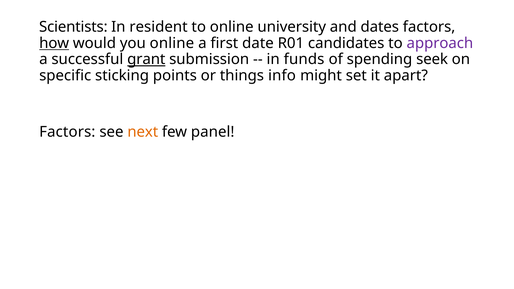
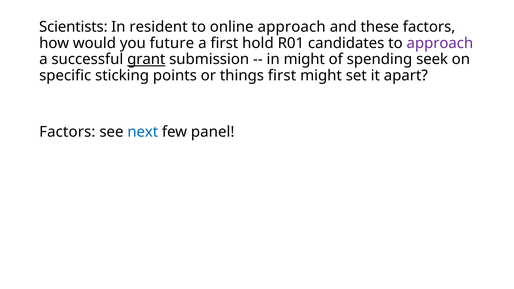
online university: university -> approach
dates: dates -> these
how underline: present -> none
you online: online -> future
date: date -> hold
in funds: funds -> might
things info: info -> first
next colour: orange -> blue
